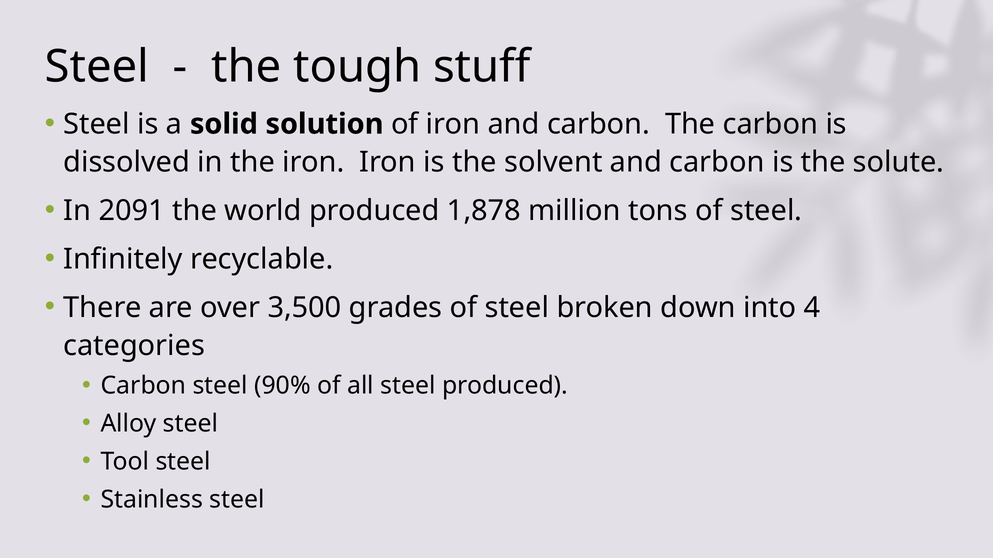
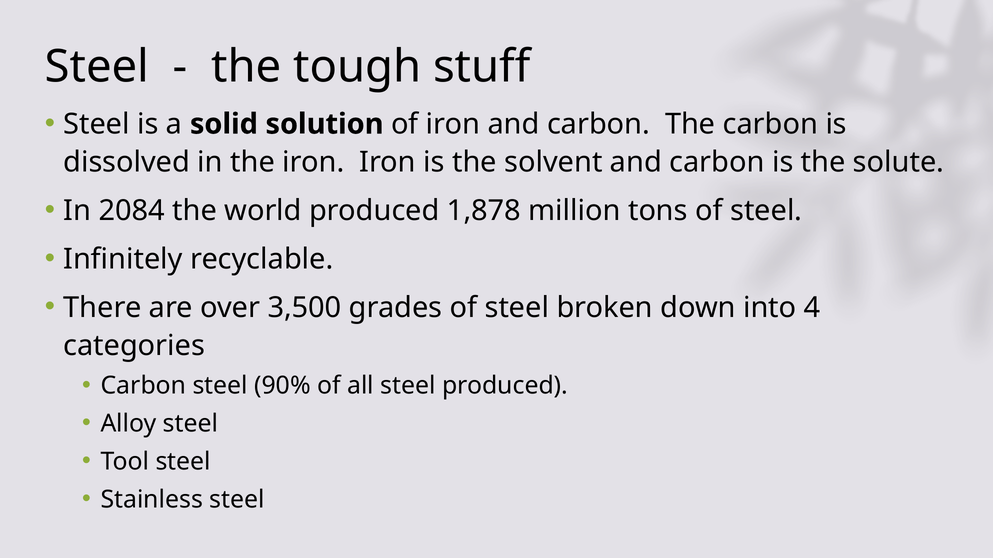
2091: 2091 -> 2084
